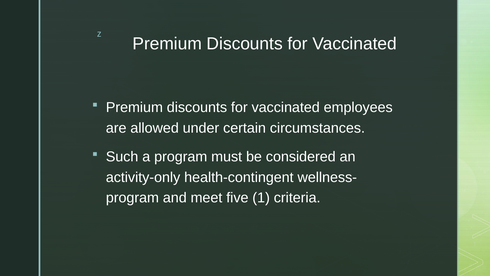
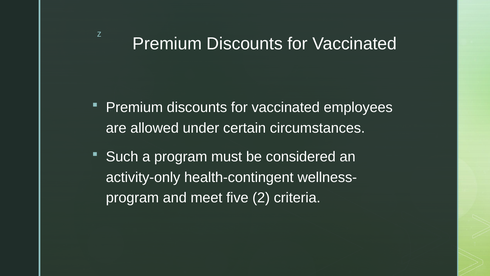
1: 1 -> 2
